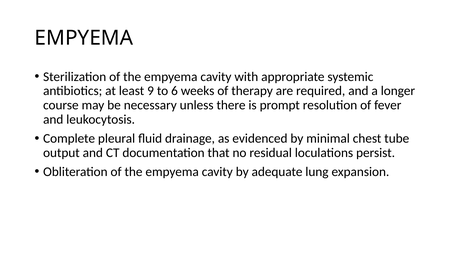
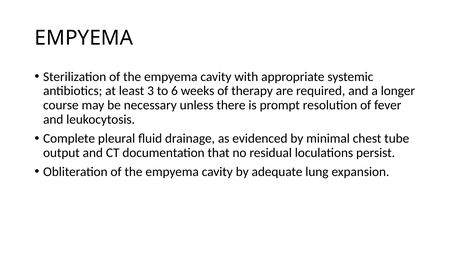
9: 9 -> 3
